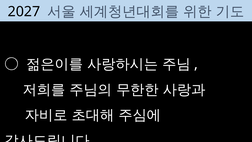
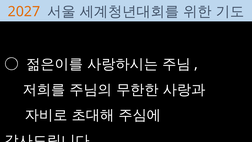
2027 colour: black -> orange
